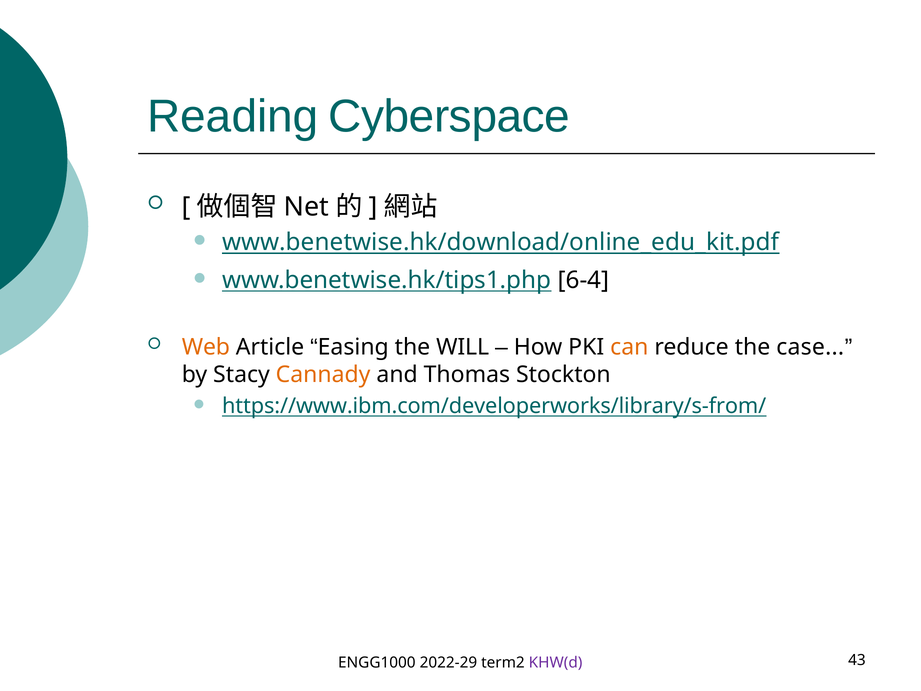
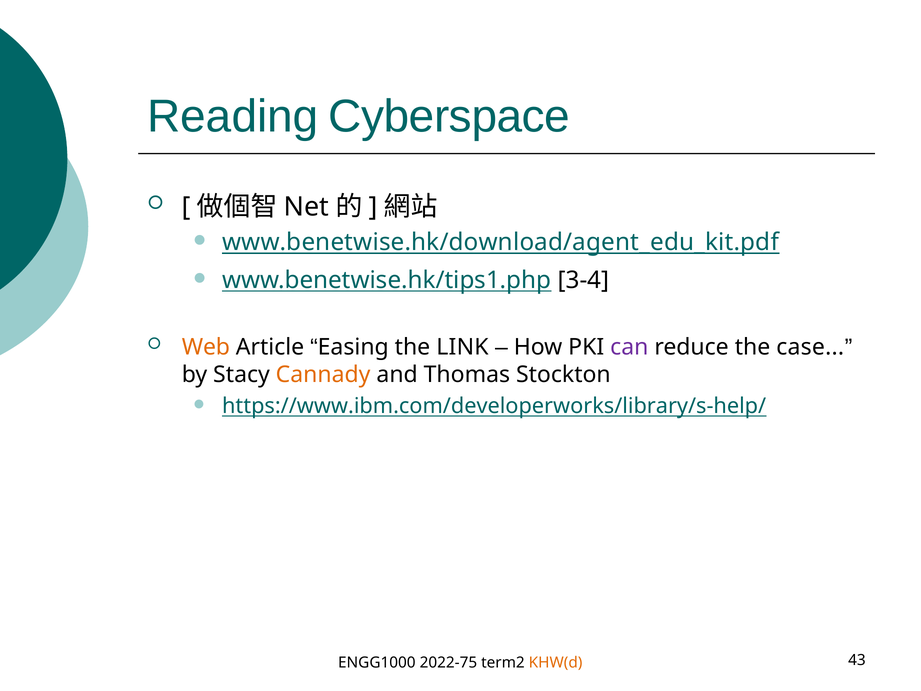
www.benetwise.hk/download/online_edu_kit.pdf: www.benetwise.hk/download/online_edu_kit.pdf -> www.benetwise.hk/download/agent_edu_kit.pdf
6-4: 6-4 -> 3-4
WILL: WILL -> LINK
can colour: orange -> purple
https://www.ibm.com/developerworks/library/s-from/: https://www.ibm.com/developerworks/library/s-from/ -> https://www.ibm.com/developerworks/library/s-help/
2022-29: 2022-29 -> 2022-75
KHW(d colour: purple -> orange
